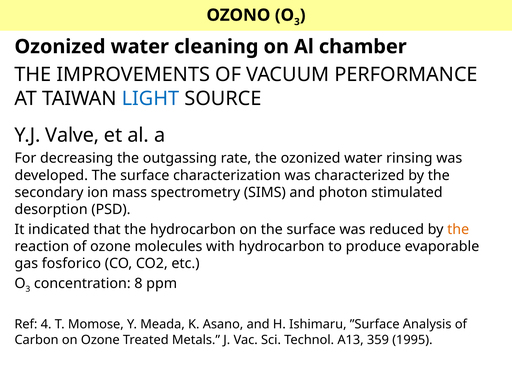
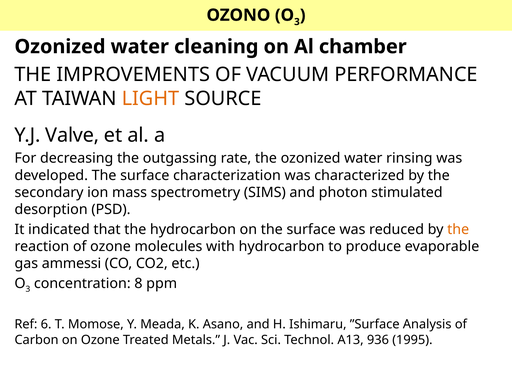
LIGHT colour: blue -> orange
fosforico: fosforico -> ammessi
4: 4 -> 6
359: 359 -> 936
